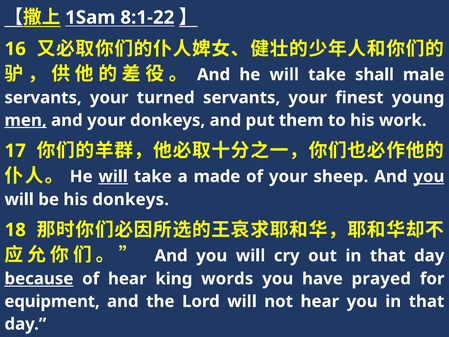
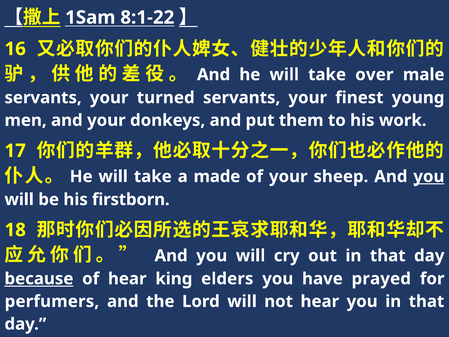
shall: shall -> over
men underline: present -> none
will at (113, 176) underline: present -> none
his donkeys: donkeys -> firstborn
words: words -> elders
equipment: equipment -> perfumers
